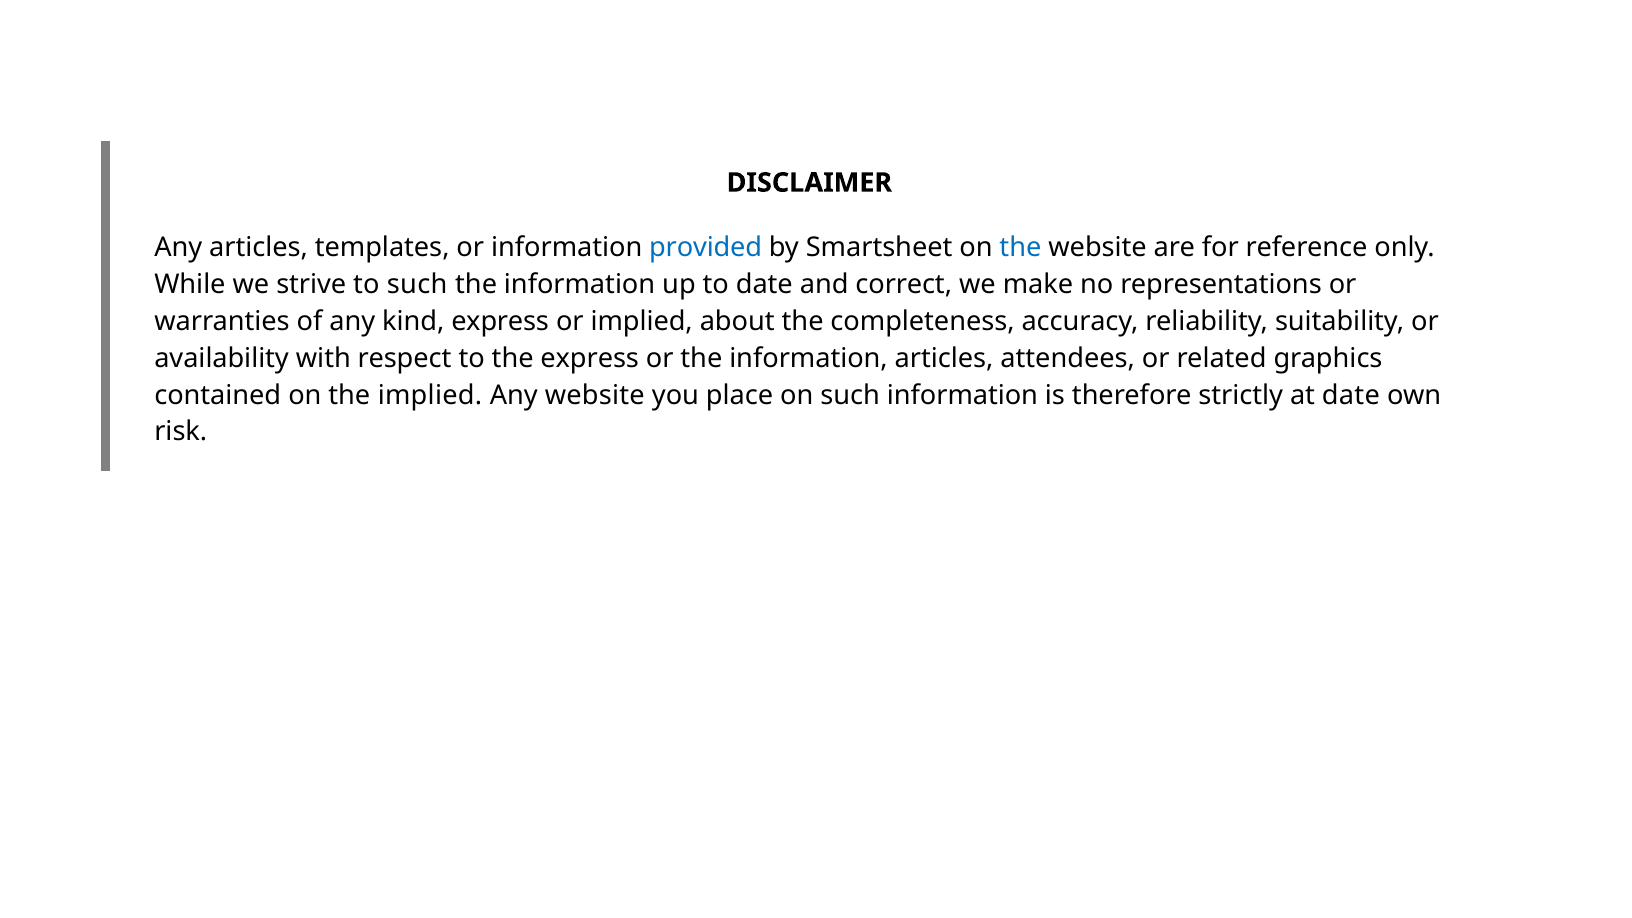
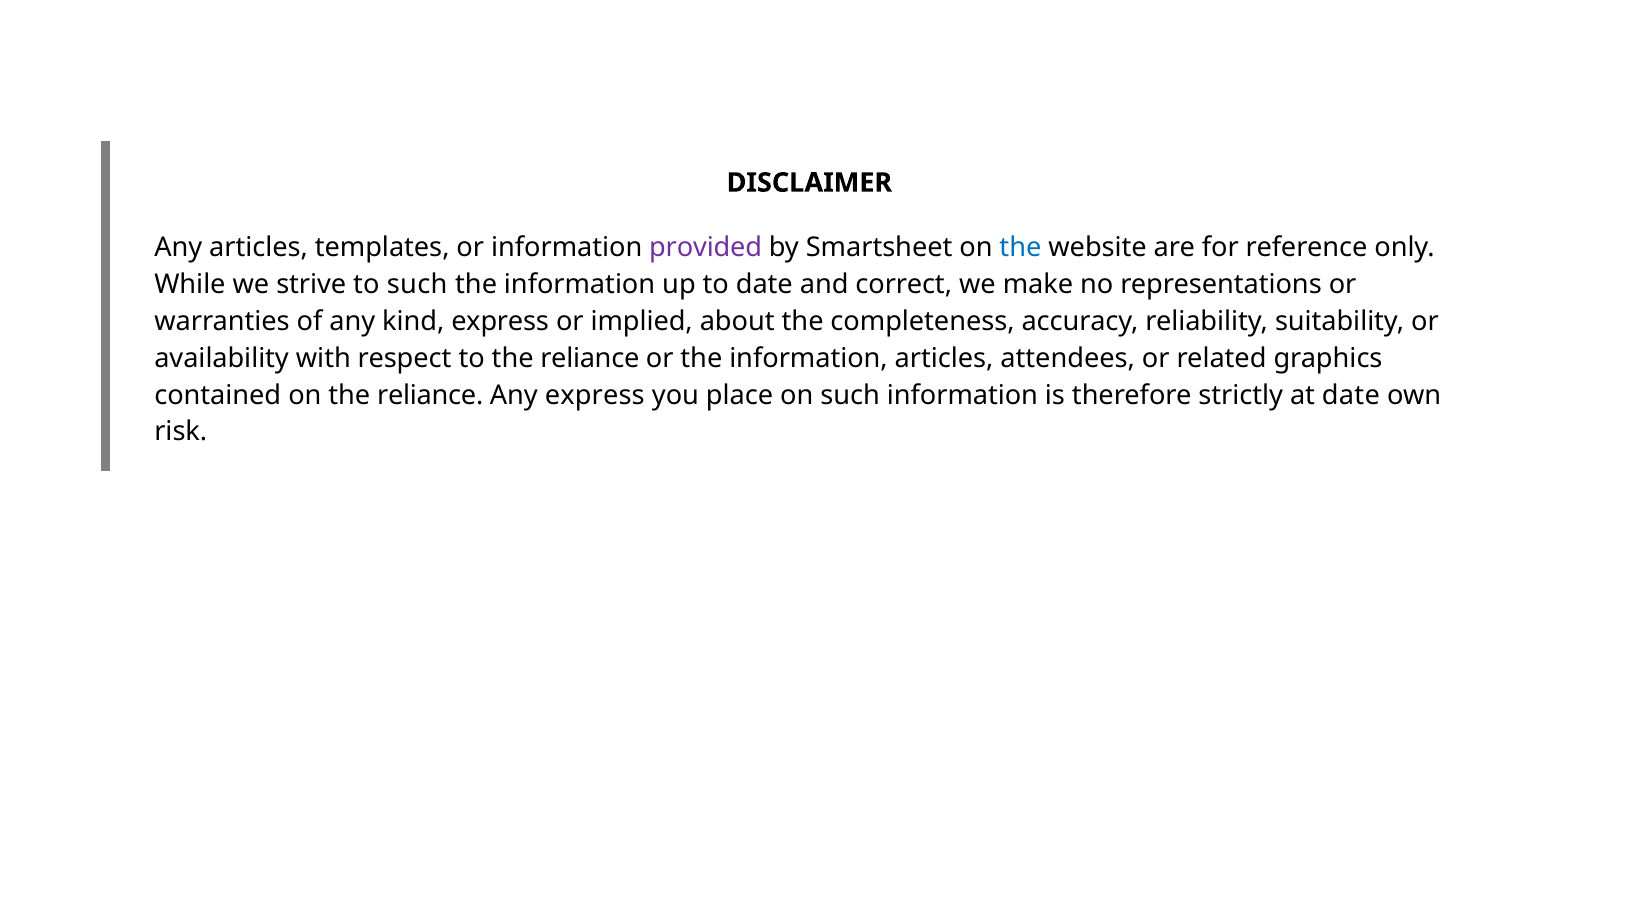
provided colour: blue -> purple
to the express: express -> reliance
on the implied: implied -> reliance
Any website: website -> express
